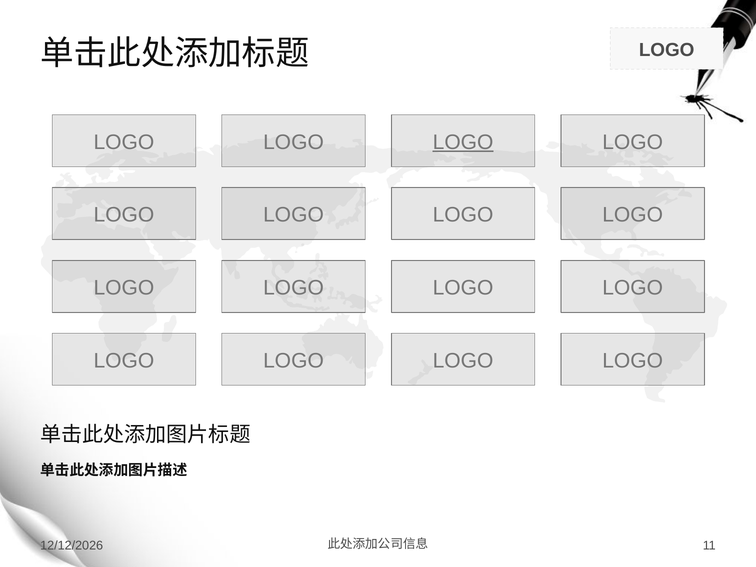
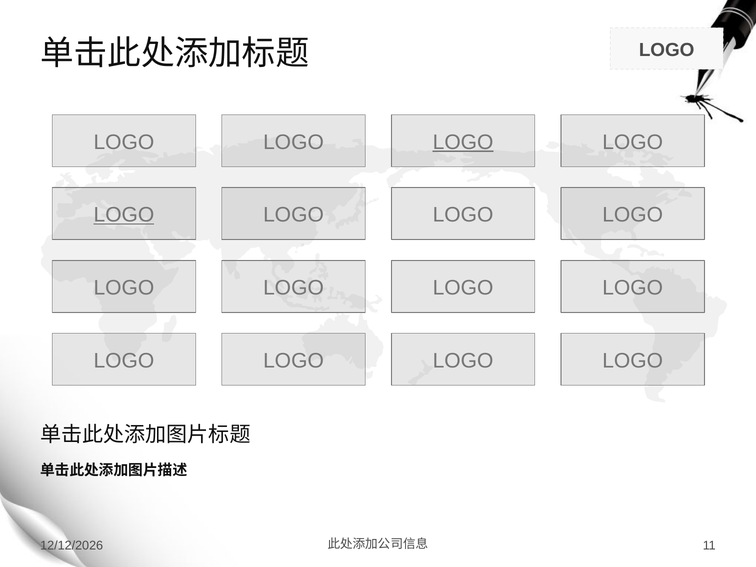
LOGO at (124, 215) underline: none -> present
